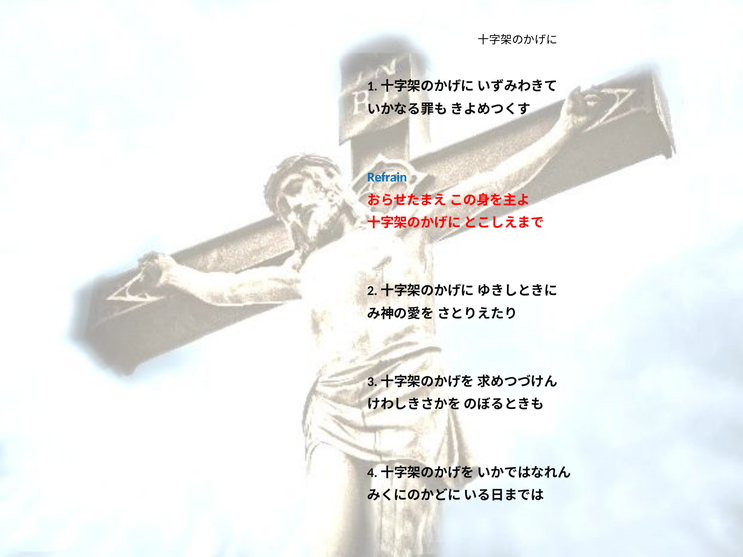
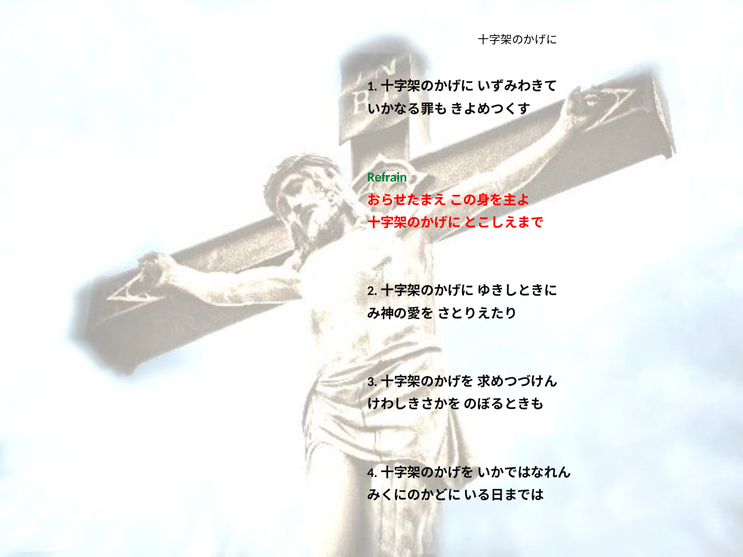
Refrain colour: blue -> green
